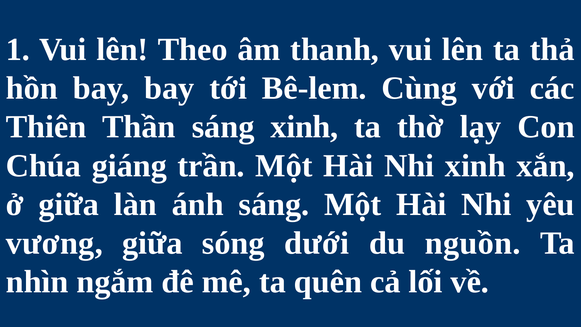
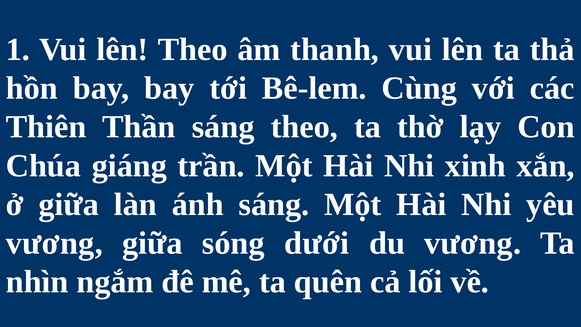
sáng xinh: xinh -> theo
du nguồn: nguồn -> vương
